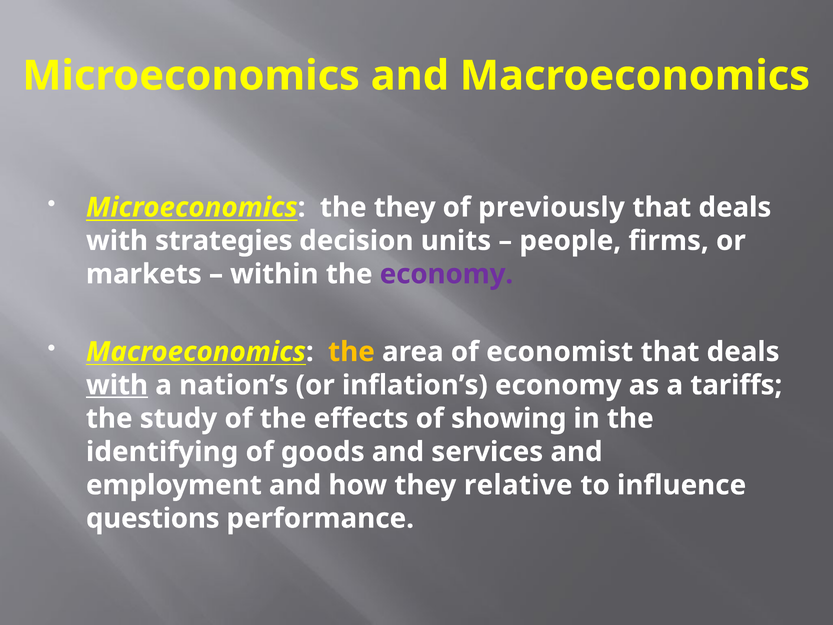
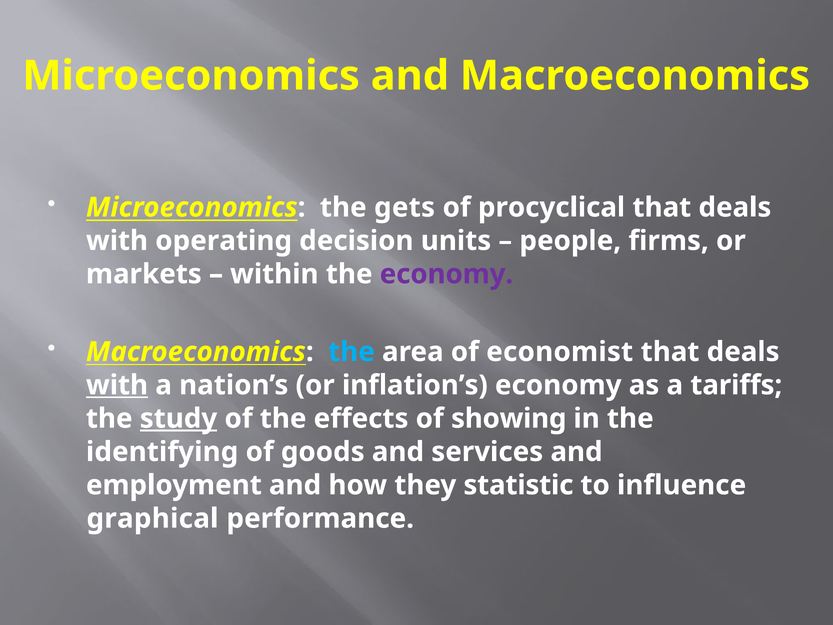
the they: they -> gets
previously: previously -> procyclical
strategies: strategies -> operating
the at (351, 352) colour: yellow -> light blue
study underline: none -> present
relative: relative -> statistic
questions: questions -> graphical
